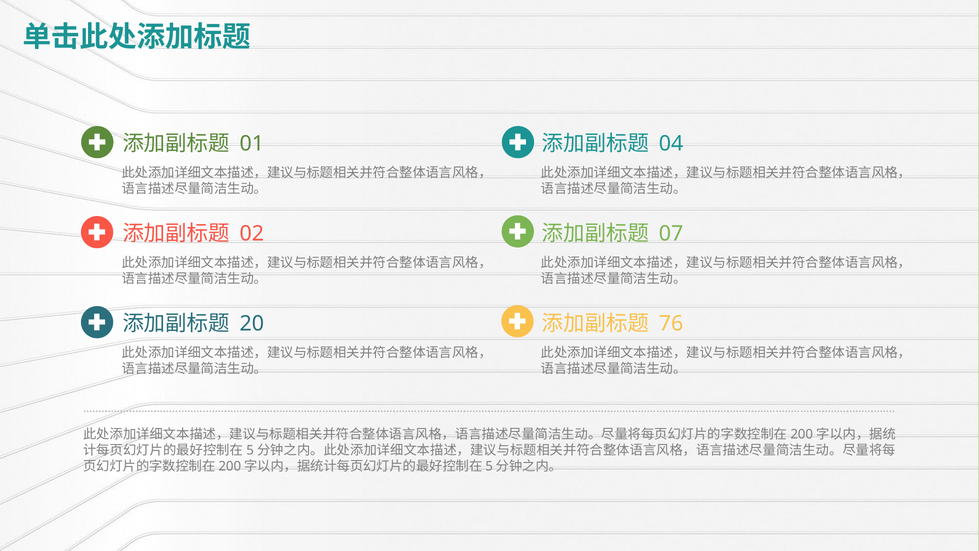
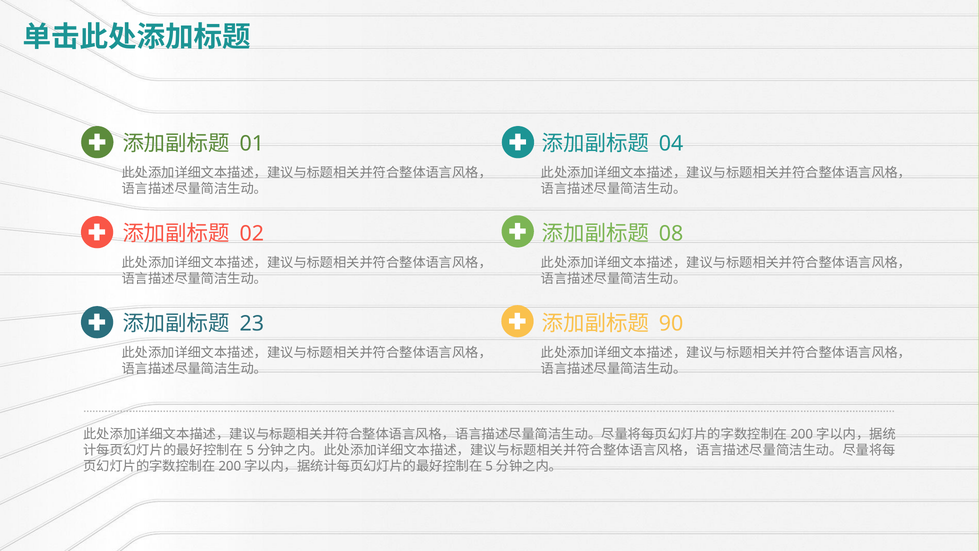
07: 07 -> 08
20: 20 -> 23
76: 76 -> 90
